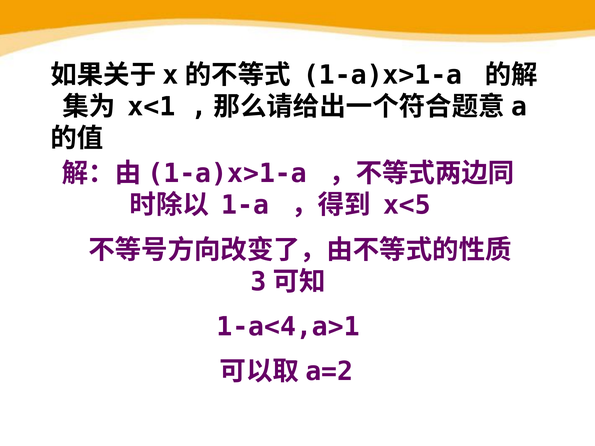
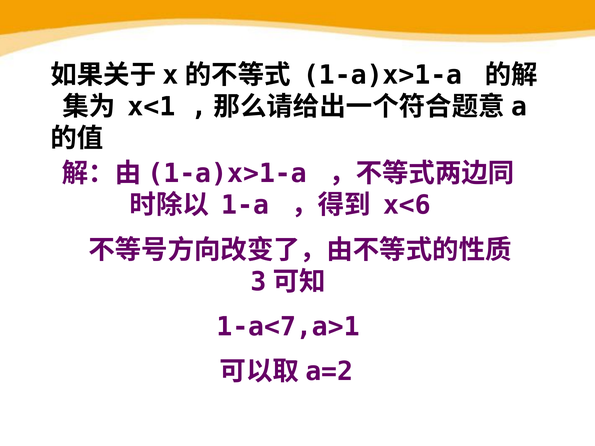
x<5: x<5 -> x<6
1-a<4,a>1: 1-a<4,a>1 -> 1-a<7,a>1
